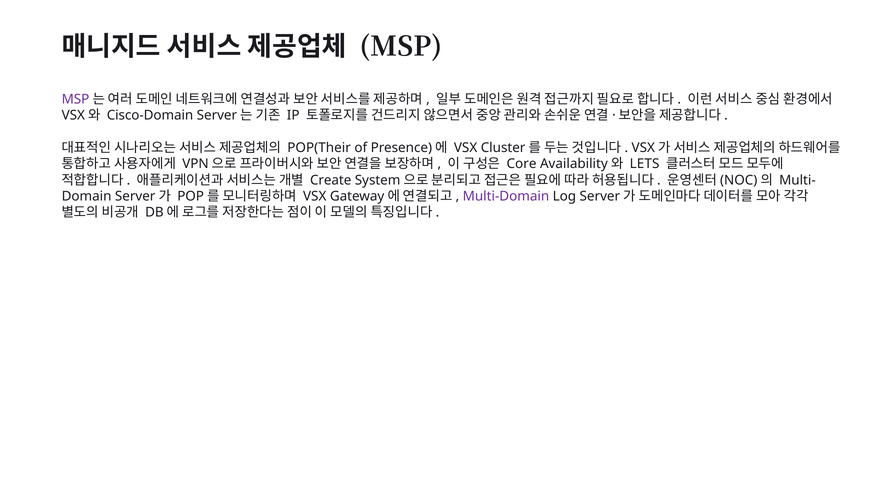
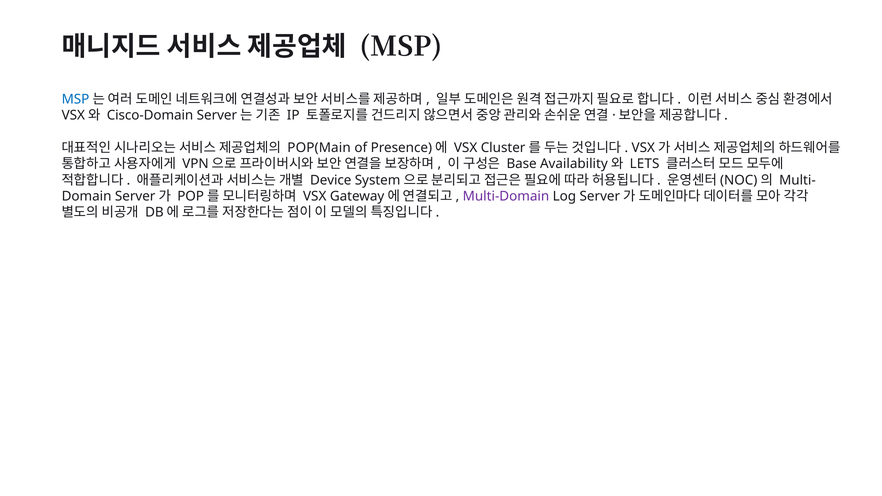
MSP at (76, 99) colour: purple -> blue
POP(Their: POP(Their -> POP(Main
Core: Core -> Base
Create: Create -> Device
